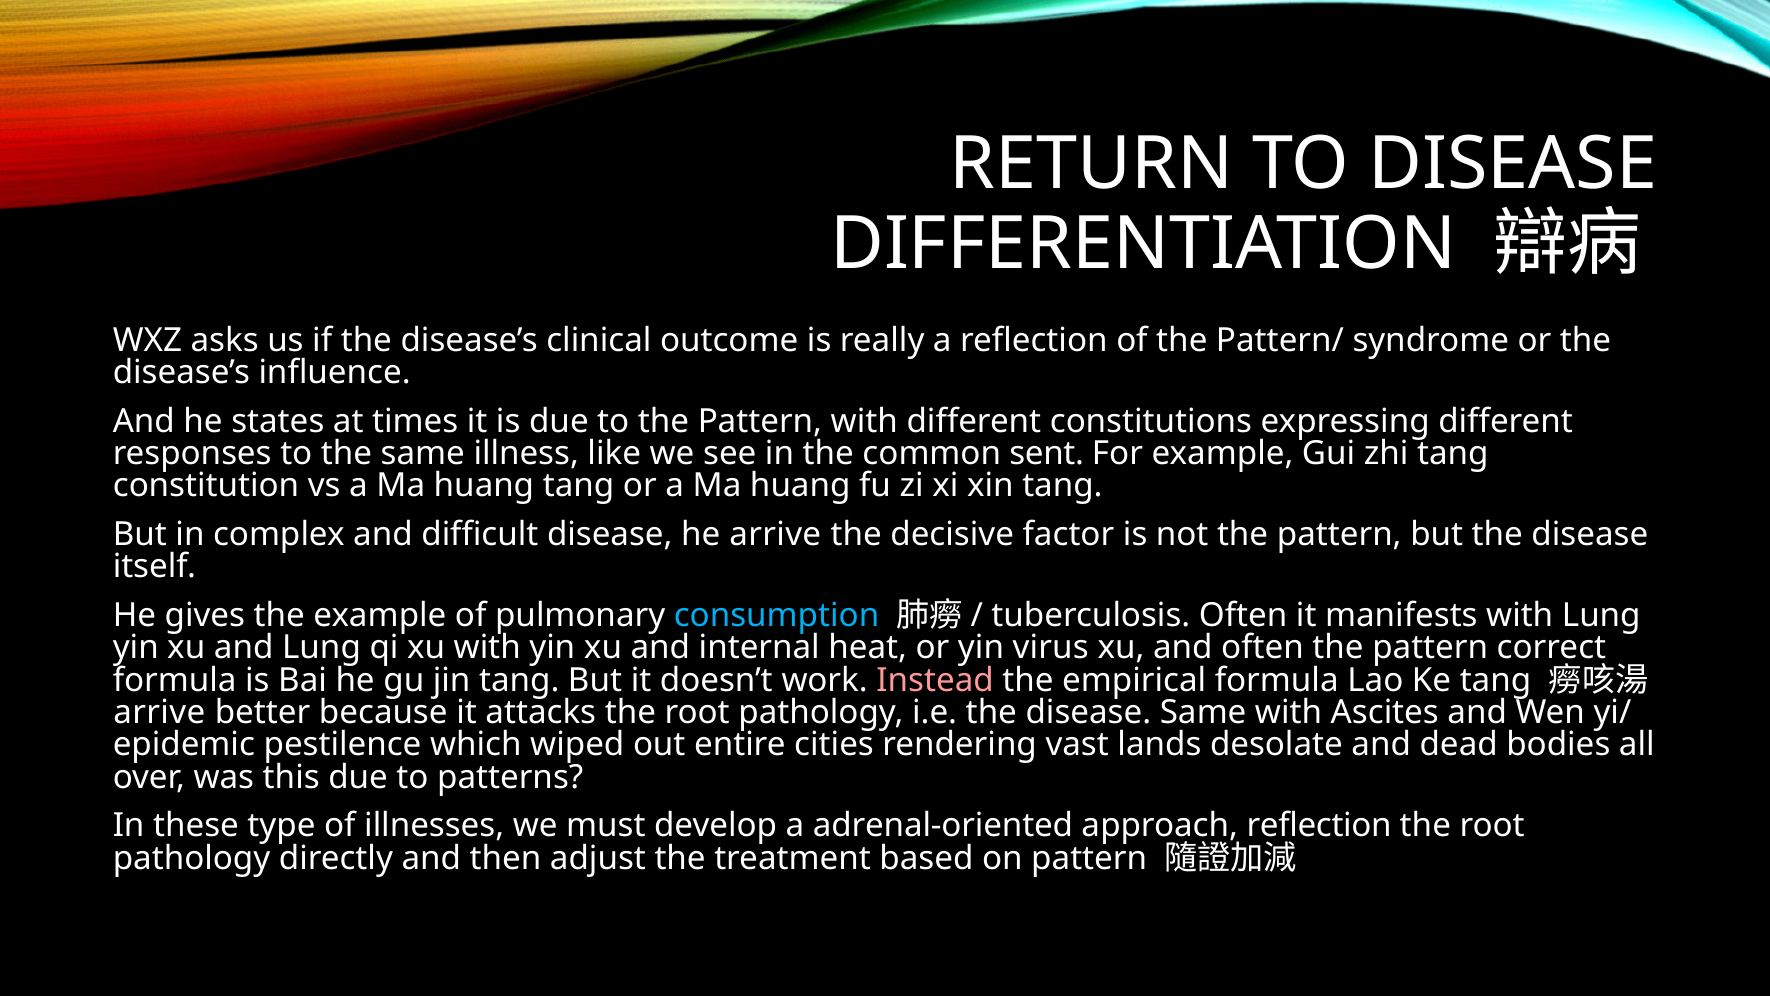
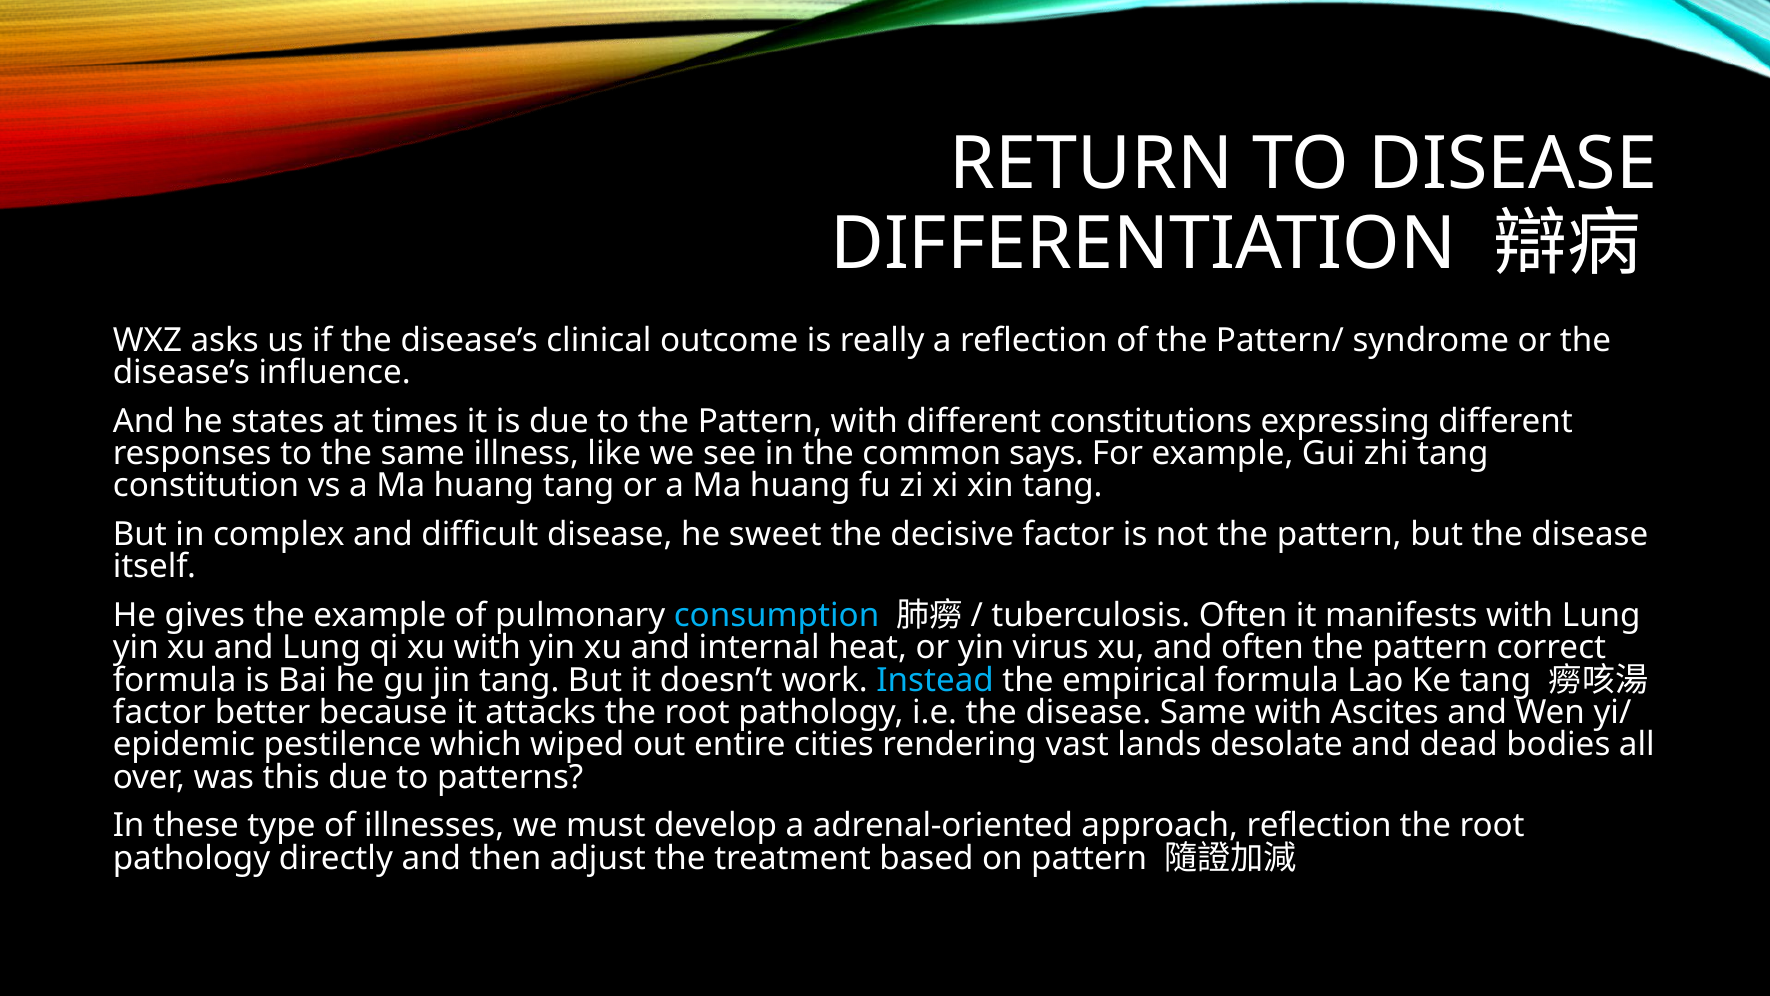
sent: sent -> says
he arrive: arrive -> sweet
Instead colour: pink -> light blue
arrive at (159, 712): arrive -> factor
